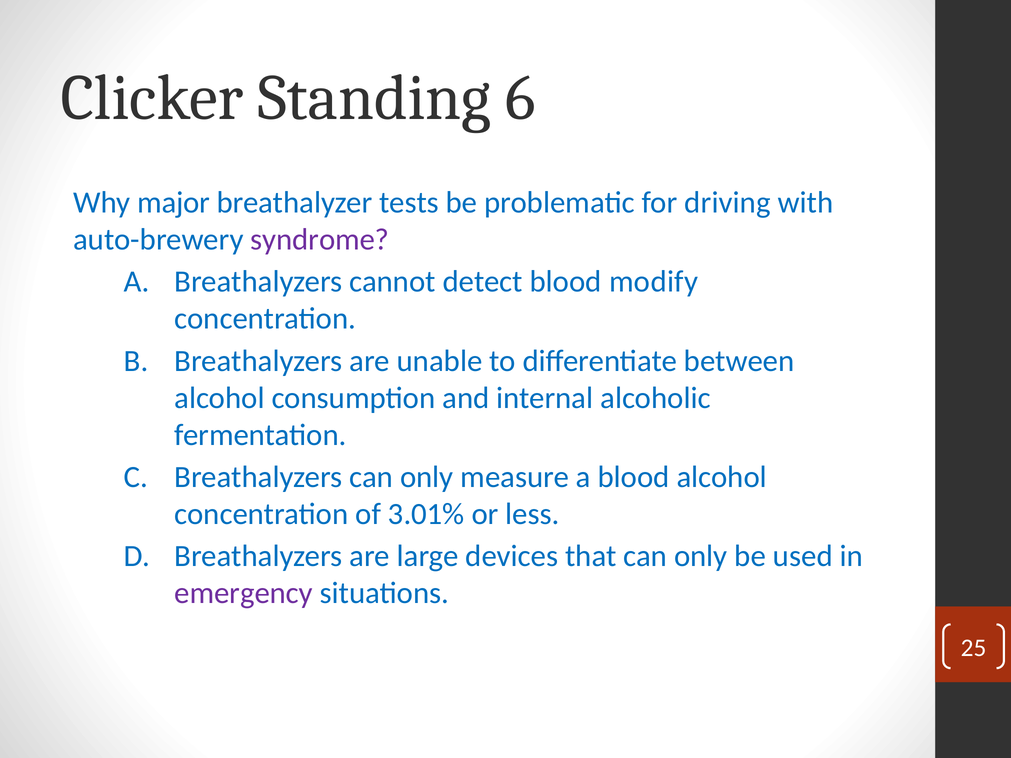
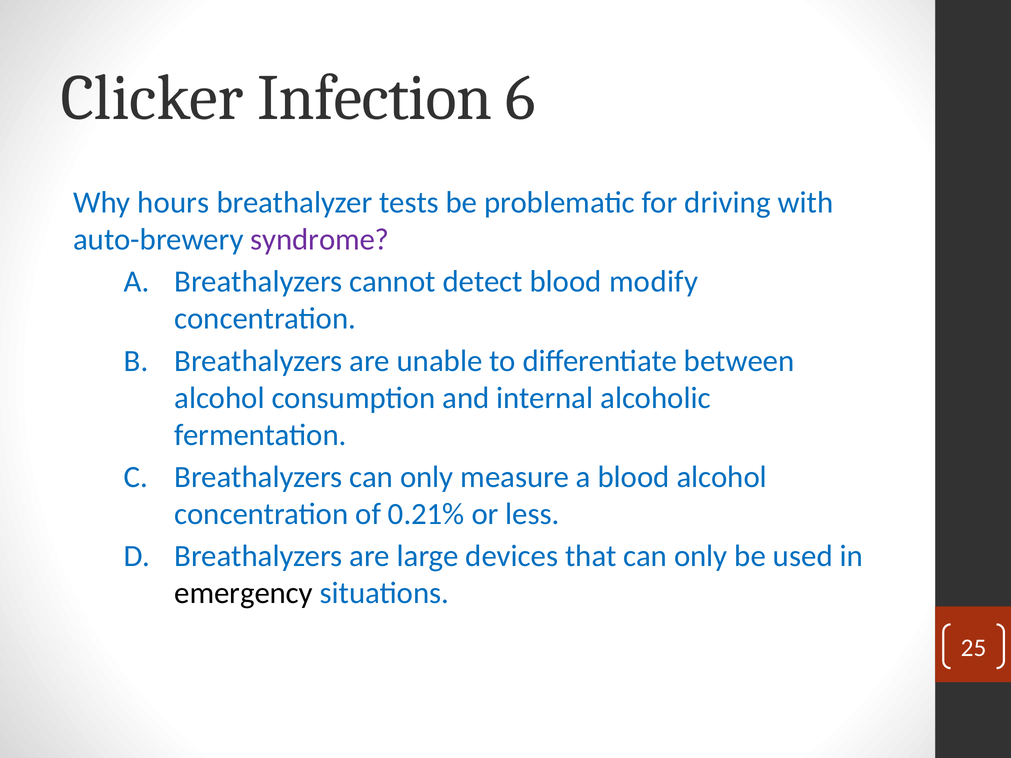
Standing: Standing -> Infection
major: major -> hours
3.01%: 3.01% -> 0.21%
emergency colour: purple -> black
